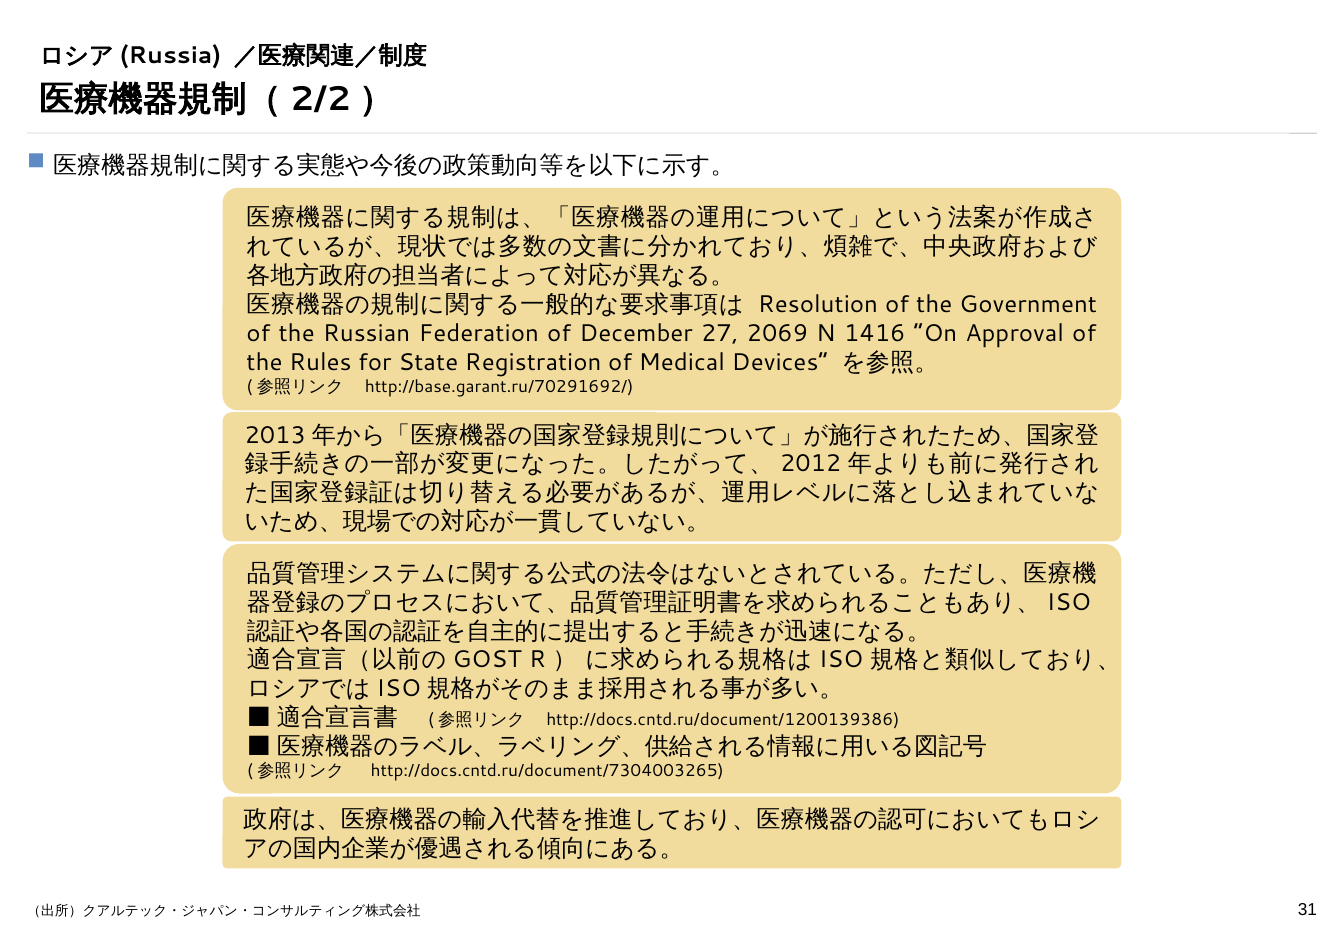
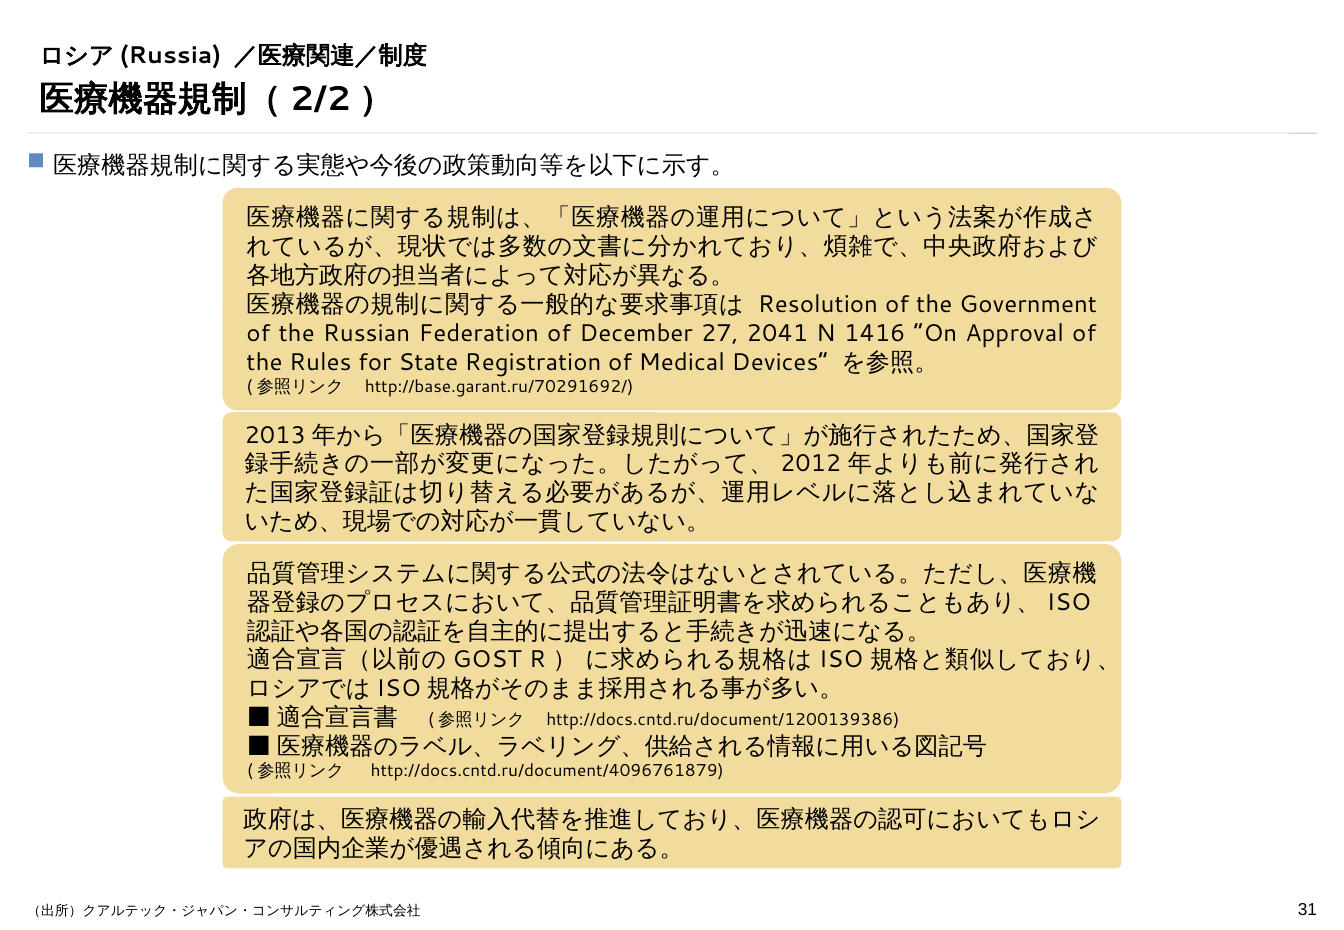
2069: 2069 -> 2041
http://docs.cntd.ru/document/7304003265: http://docs.cntd.ru/document/7304003265 -> http://docs.cntd.ru/document/4096761879
